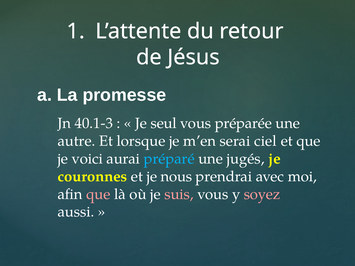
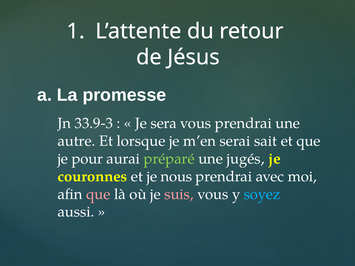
40.1-3: 40.1-3 -> 33.9-3
seul: seul -> sera
vous préparée: préparée -> prendrai
ciel: ciel -> sait
voici: voici -> pour
préparé colour: light blue -> light green
soyez colour: pink -> light blue
